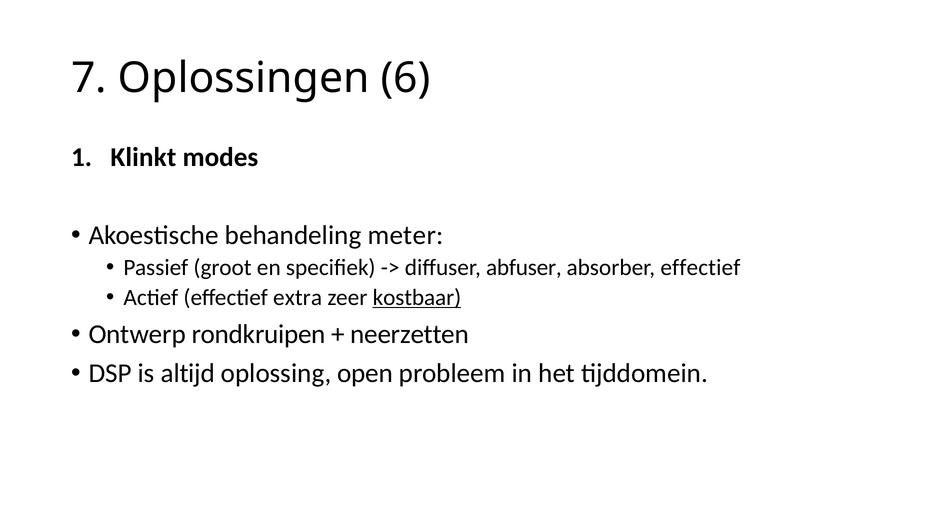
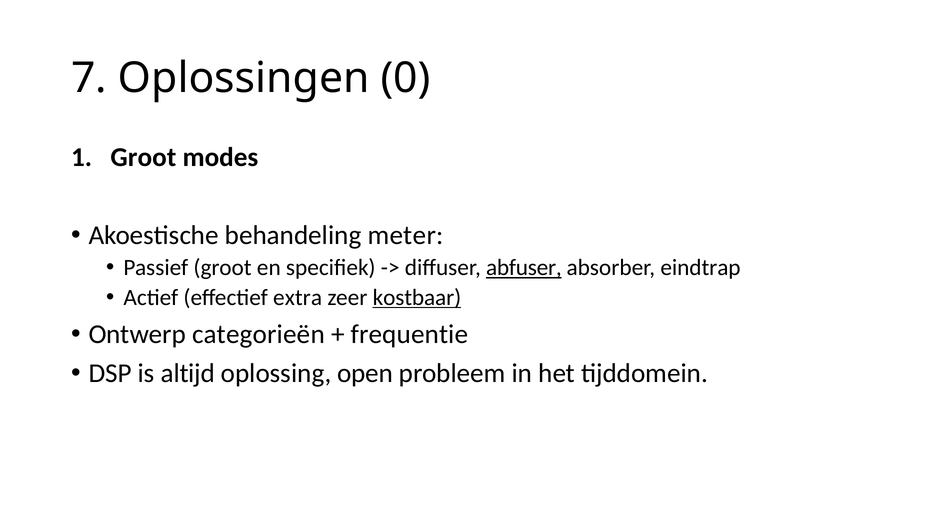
6: 6 -> 0
1 Klinkt: Klinkt -> Groot
abfuser underline: none -> present
absorber effectief: effectief -> eindtrap
rondkruipen: rondkruipen -> categorieën
neerzetten: neerzetten -> frequentie
